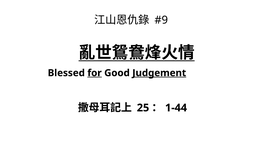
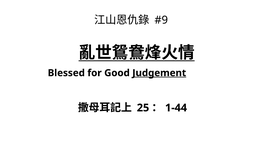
for underline: present -> none
